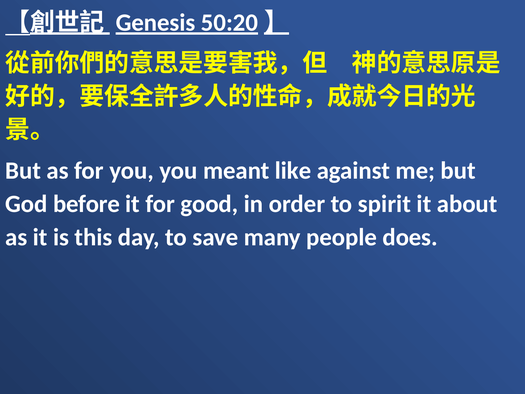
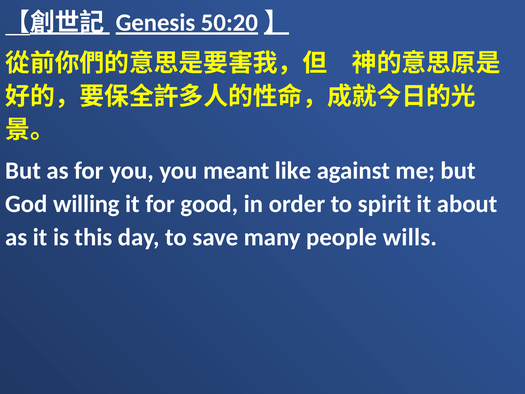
before: before -> willing
does: does -> wills
